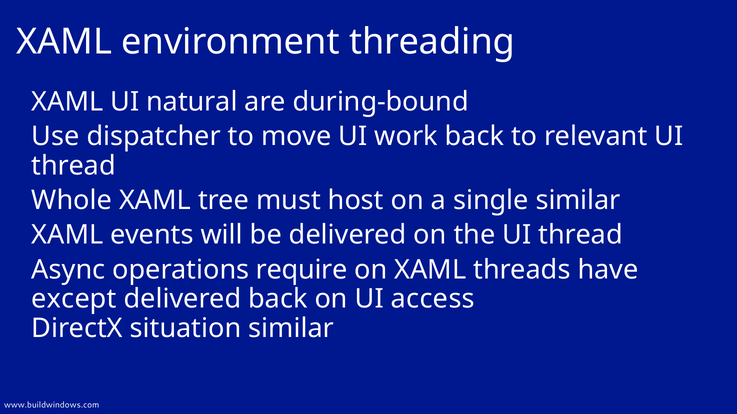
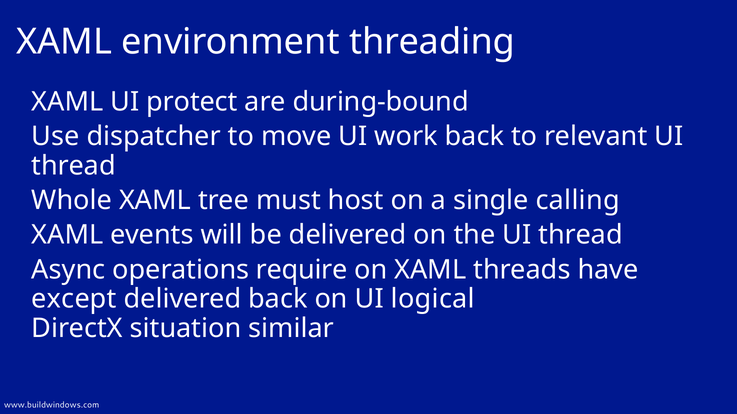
natural: natural -> protect
single similar: similar -> calling
access: access -> logical
